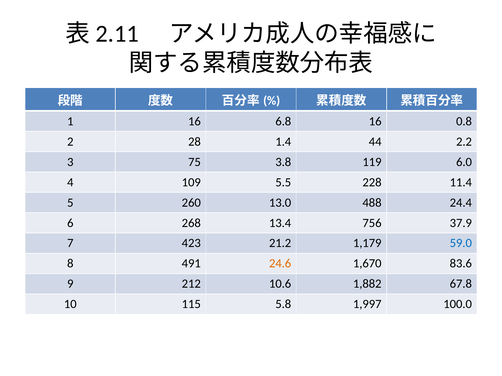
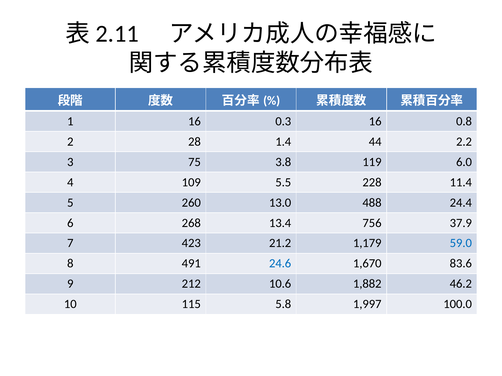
6.8: 6.8 -> 0.3
24.6 colour: orange -> blue
67.8: 67.8 -> 46.2
